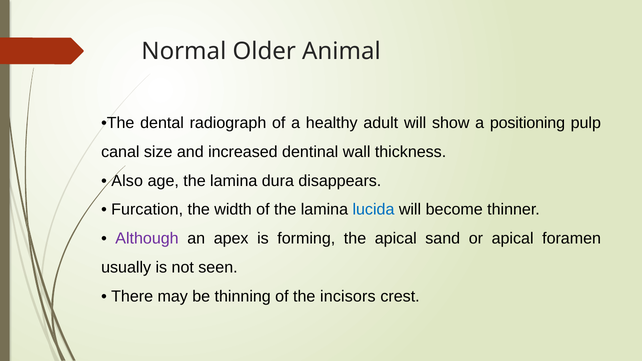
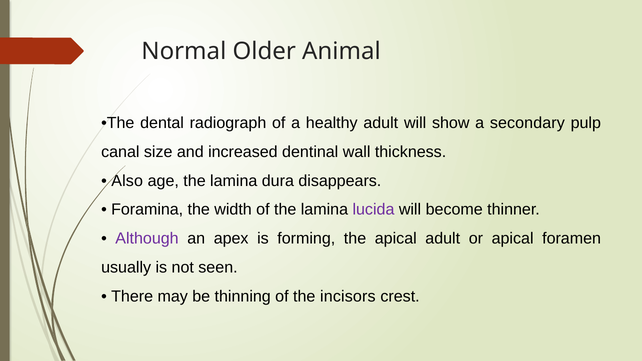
positioning: positioning -> secondary
Furcation: Furcation -> Foramina
lucida colour: blue -> purple
apical sand: sand -> adult
